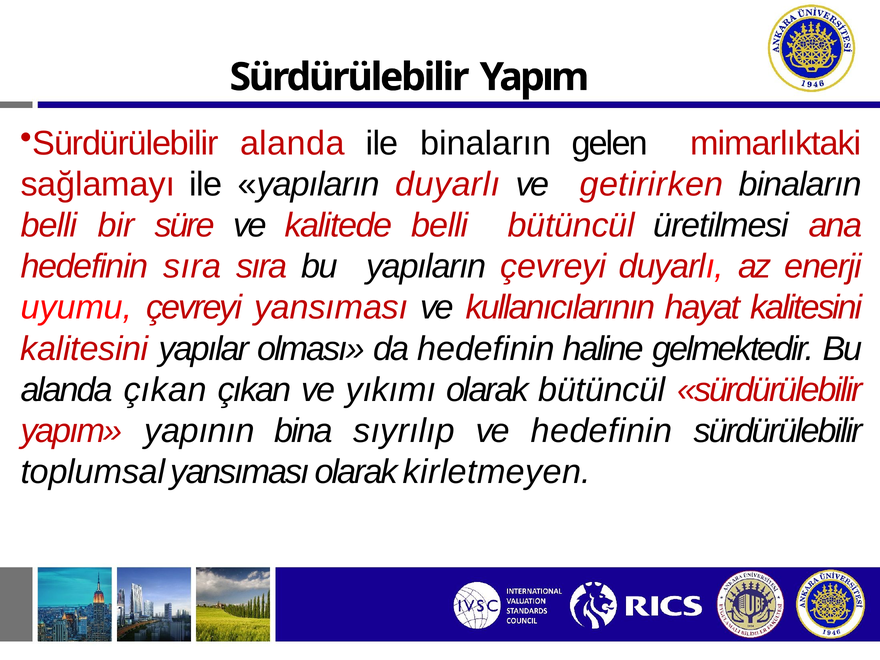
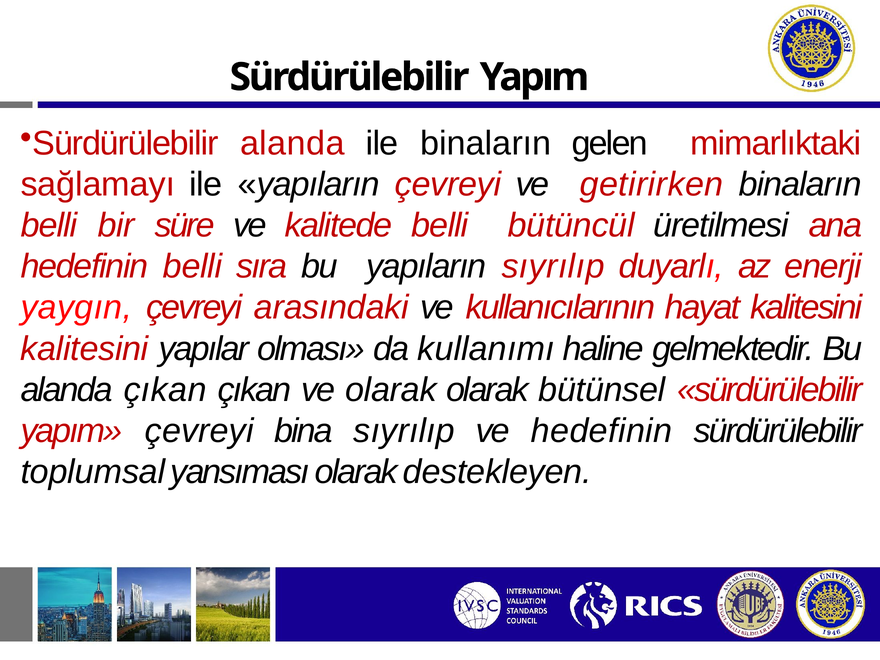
yapıların duyarlı: duyarlı -> çevreyi
hedefinin sıra: sıra -> belli
yapıların çevreyi: çevreyi -> sıyrılıp
uyumu: uyumu -> yaygın
çevreyi yansıması: yansıması -> arasındaki
da hedefinin: hedefinin -> kullanımı
ve yıkımı: yıkımı -> olarak
olarak bütüncül: bütüncül -> bütünsel
yapım yapının: yapının -> çevreyi
kirletmeyen: kirletmeyen -> destekleyen
